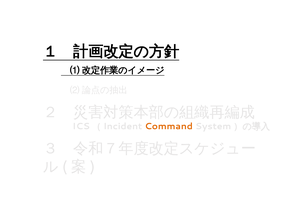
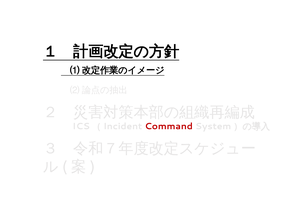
Command colour: orange -> red
